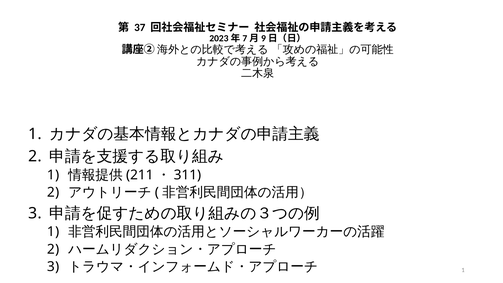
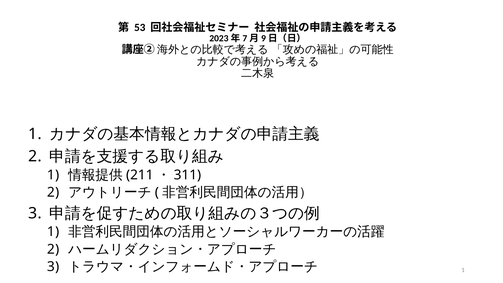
37: 37 -> 53
